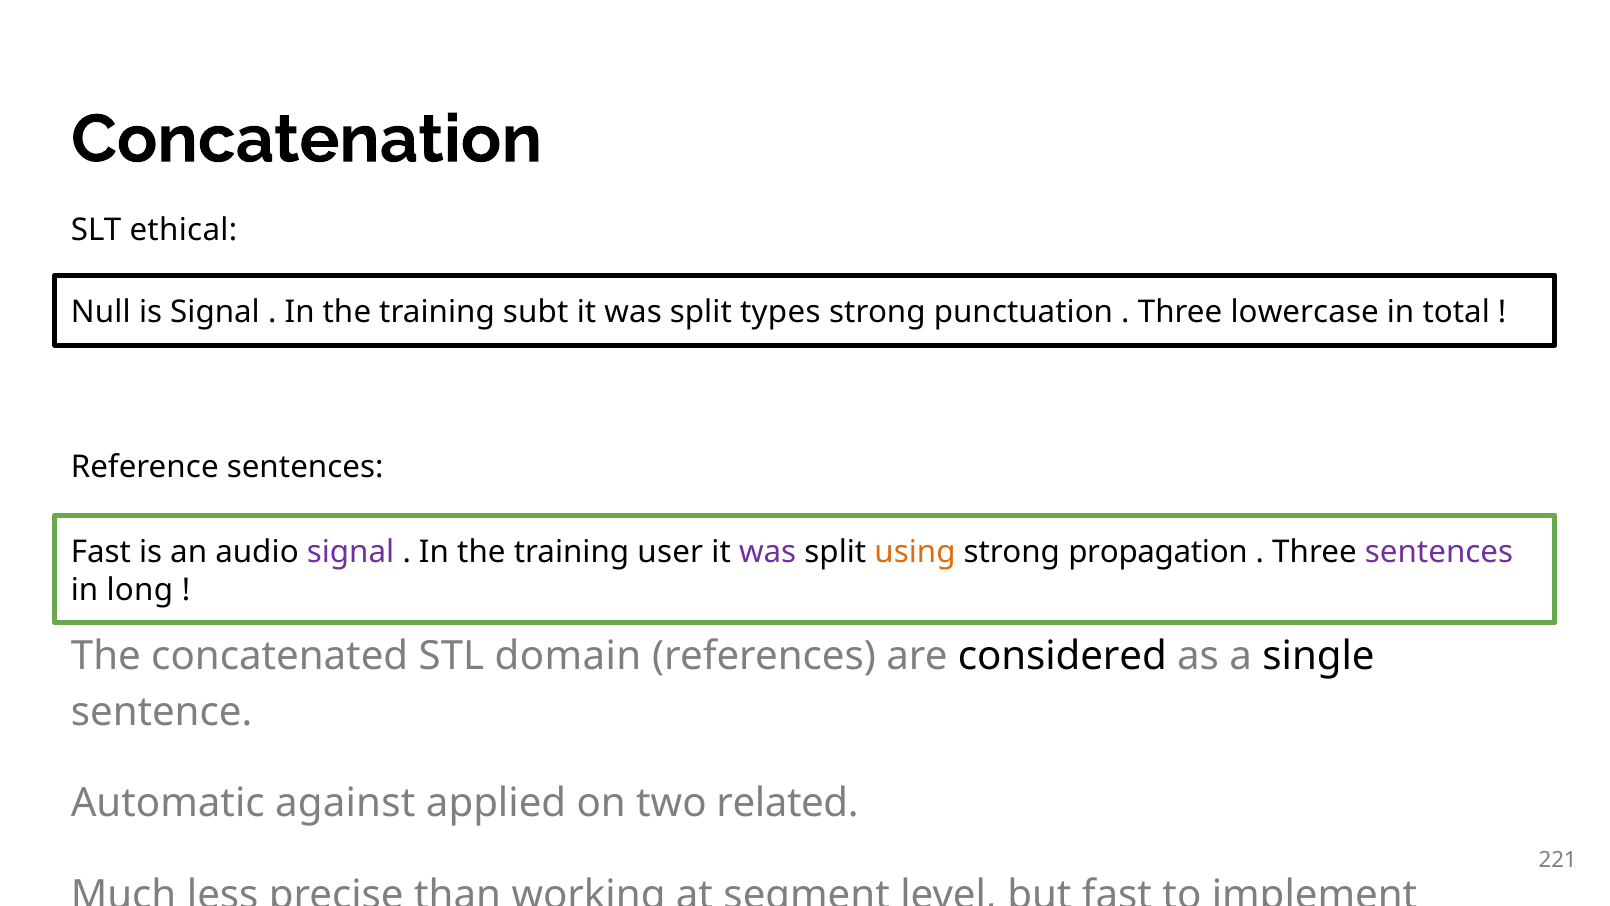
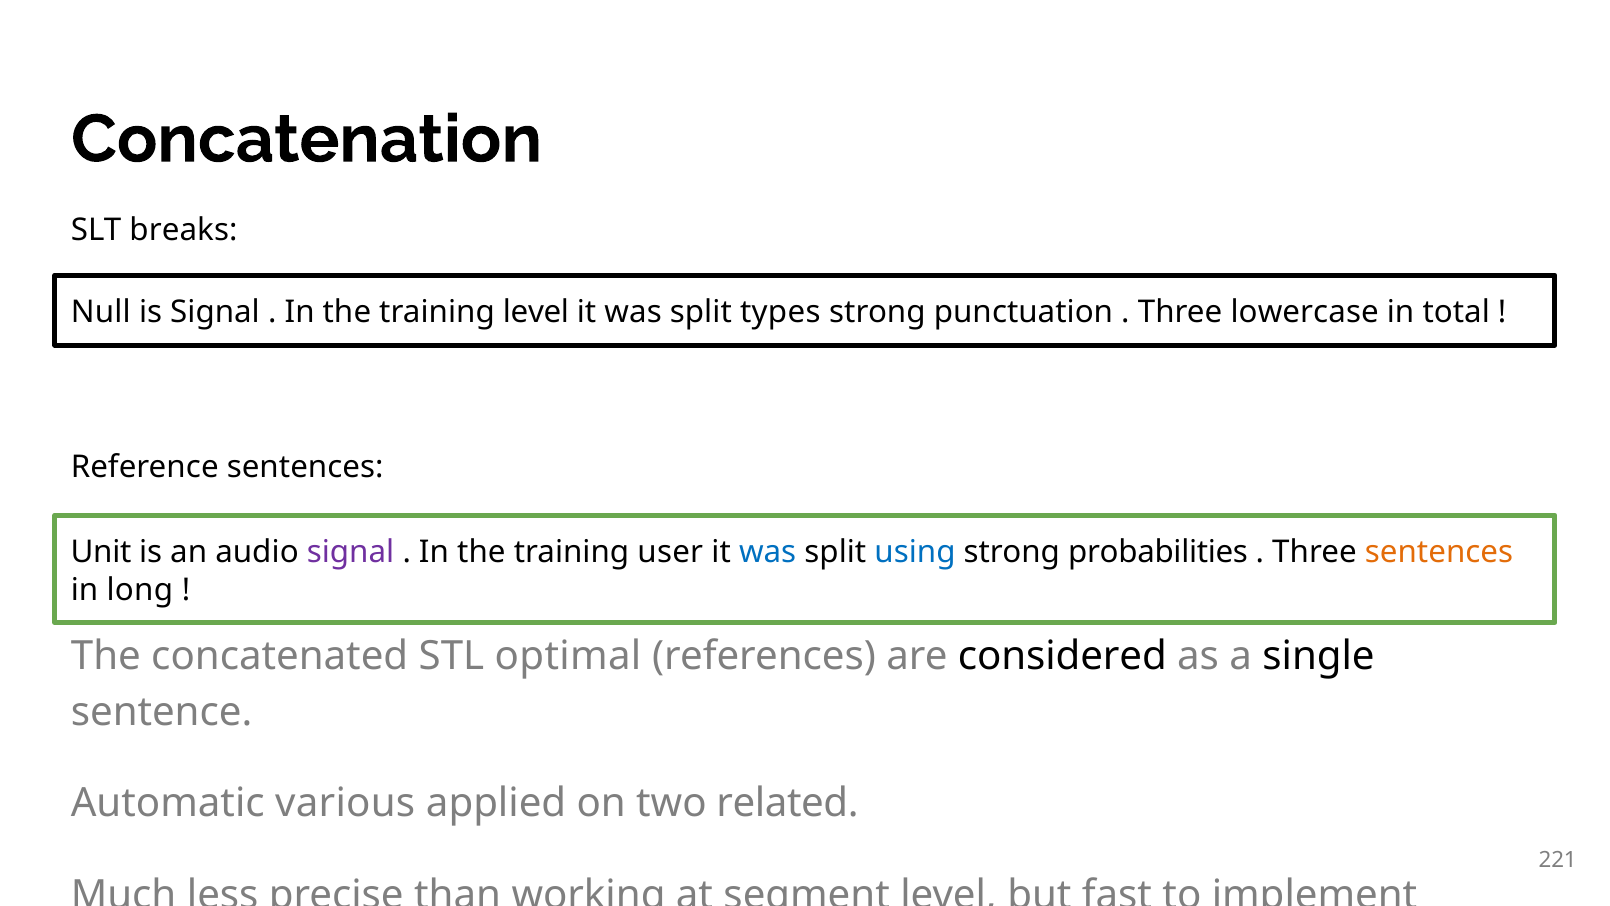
ethical: ethical -> breaks
training subt: subt -> level
Fast at (101, 552): Fast -> Unit
was at (768, 552) colour: purple -> blue
using colour: orange -> blue
propagation: propagation -> probabilities
sentences at (1439, 552) colour: purple -> orange
domain: domain -> optimal
against: against -> various
